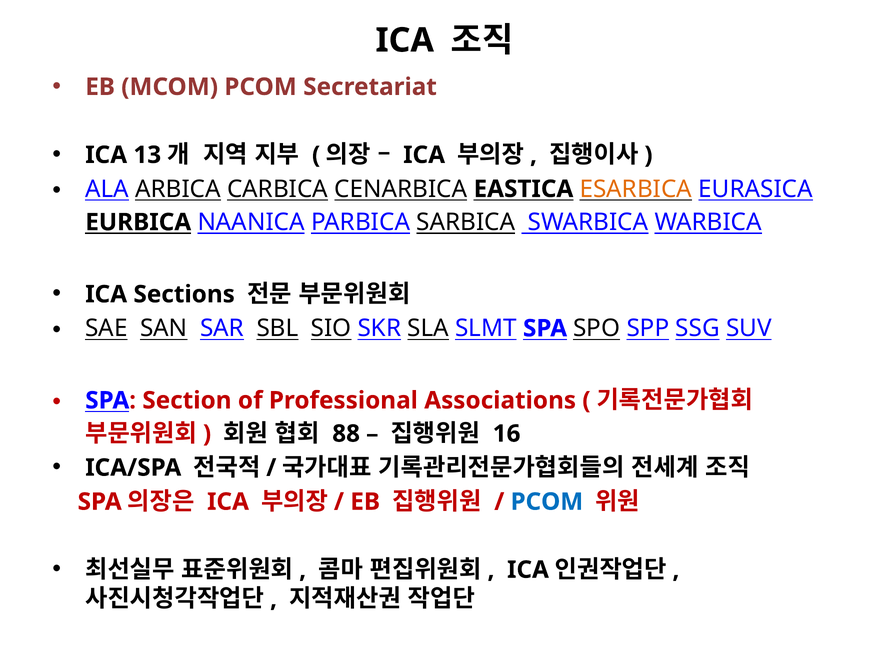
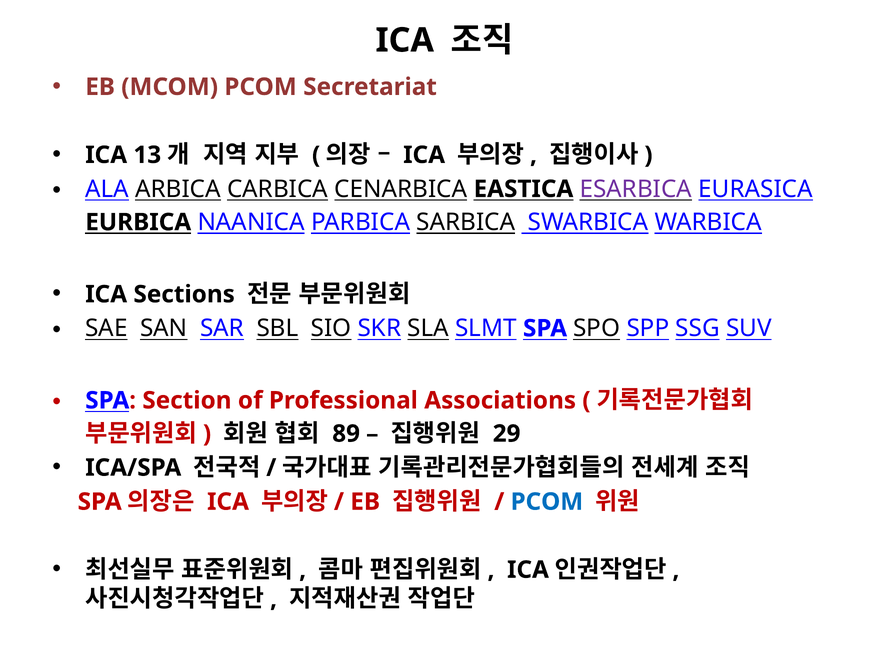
ESARBICA colour: orange -> purple
88: 88 -> 89
16: 16 -> 29
